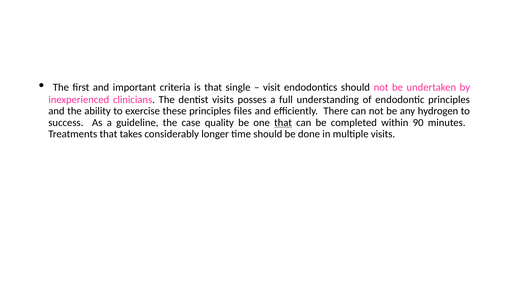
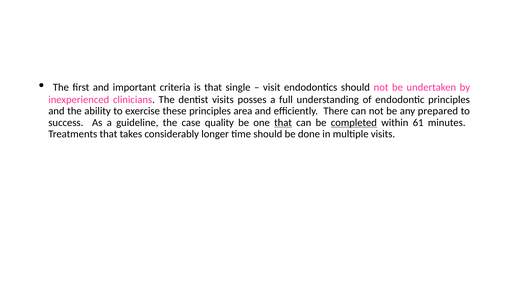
files: files -> area
hydrogen: hydrogen -> prepared
completed underline: none -> present
90: 90 -> 61
